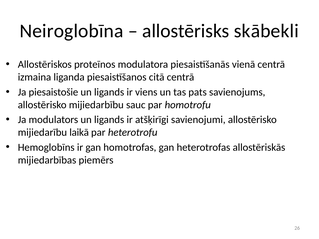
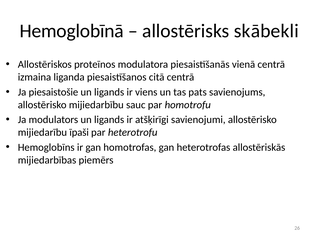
Neiroglobīna: Neiroglobīna -> Hemoglobīnā
laikā: laikā -> īpaši
